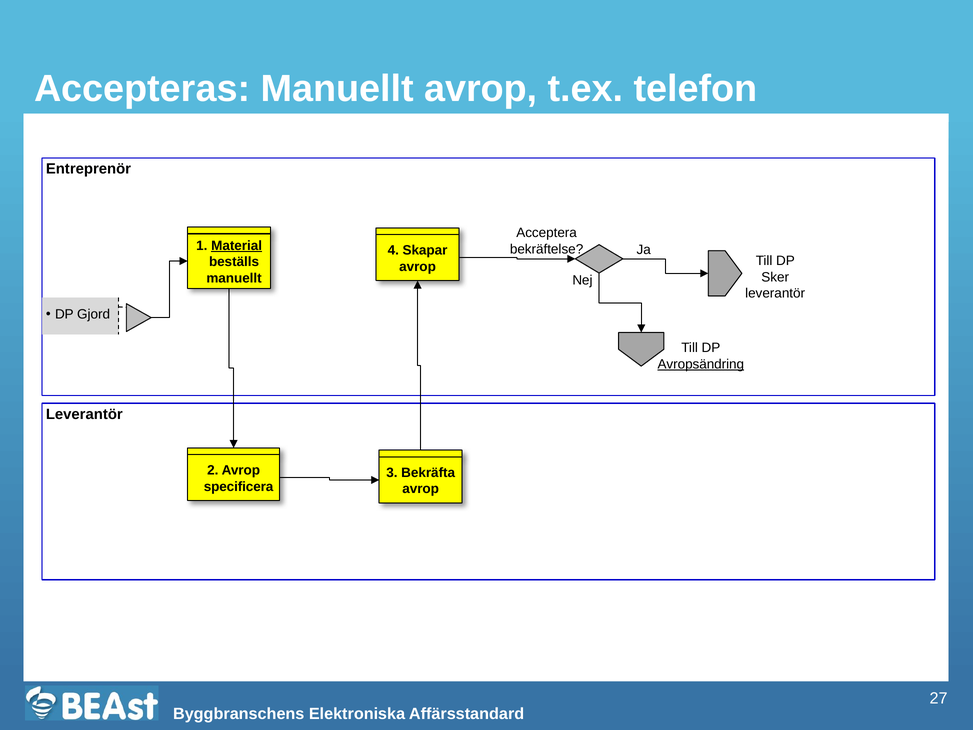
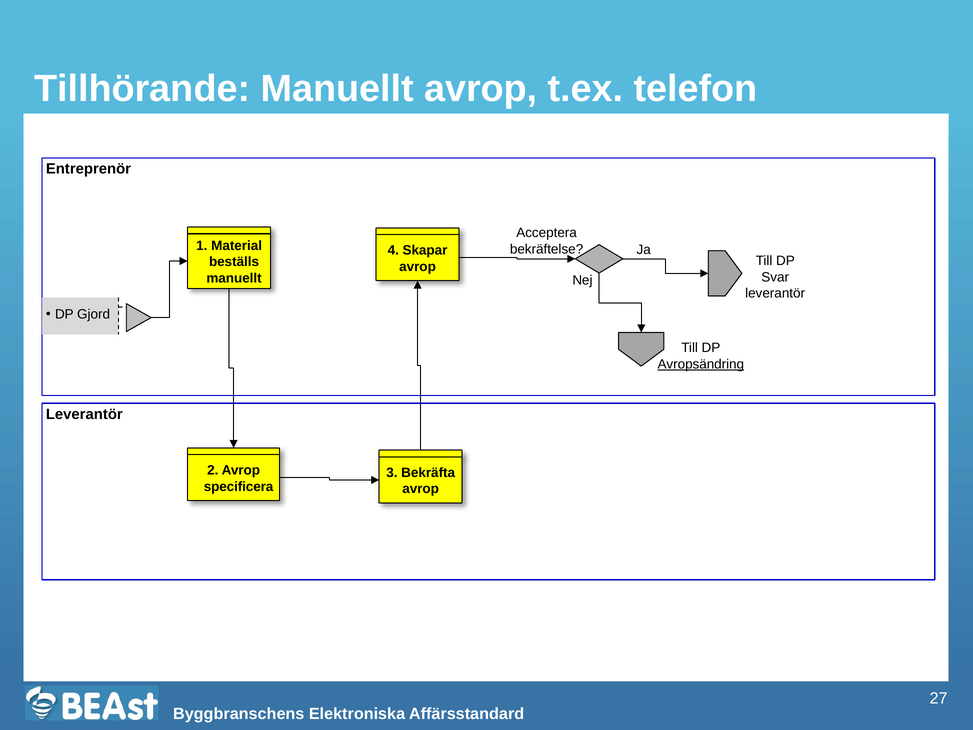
Accepteras: Accepteras -> Tillhörande
Material underline: present -> none
Sker: Sker -> Svar
